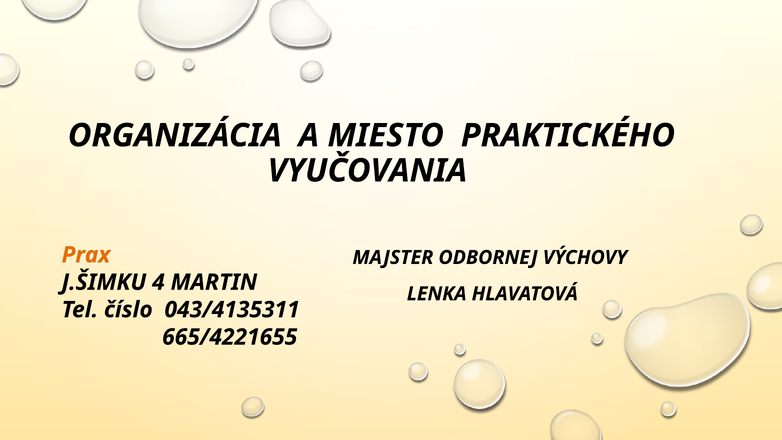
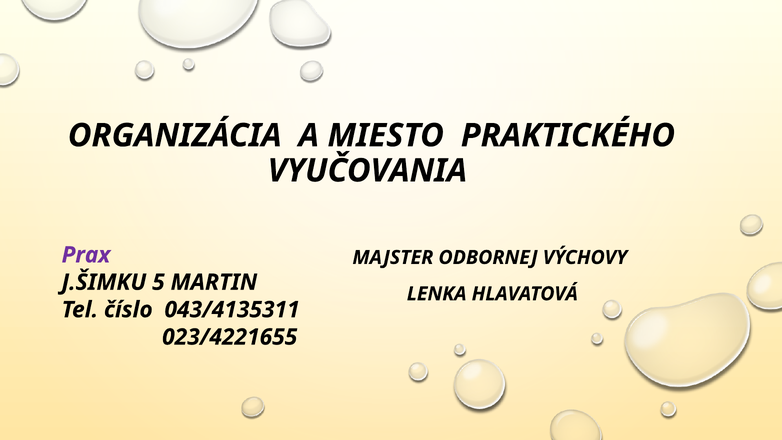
Prax colour: orange -> purple
4: 4 -> 5
665/4221655: 665/4221655 -> 023/4221655
